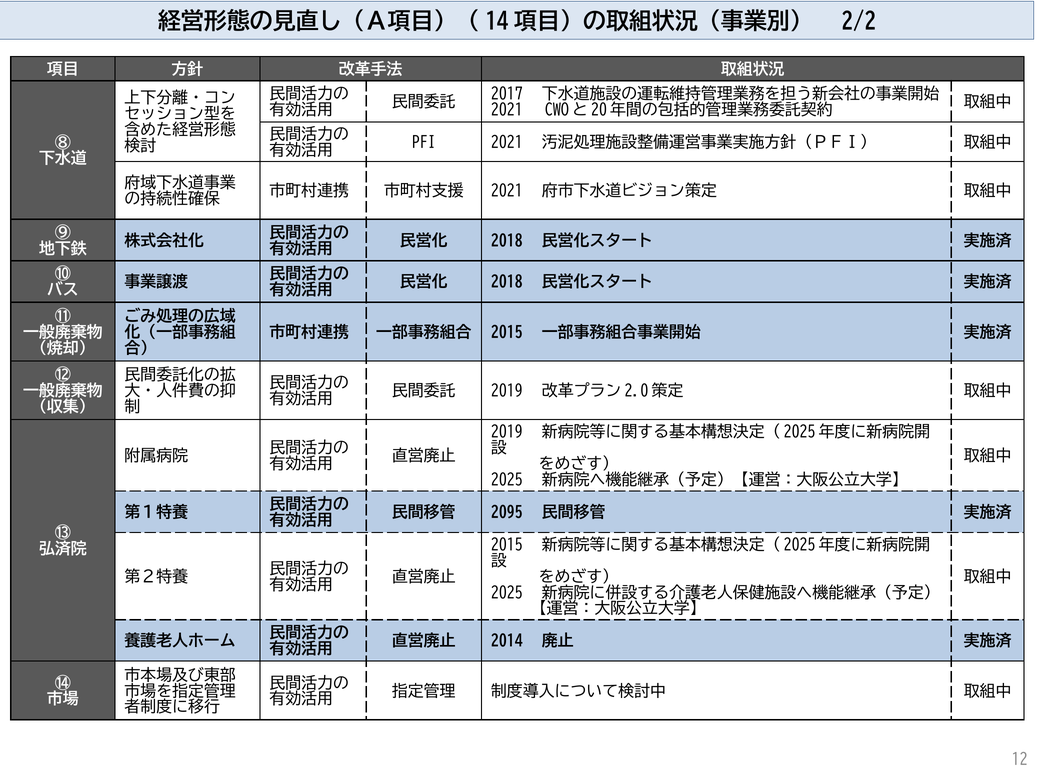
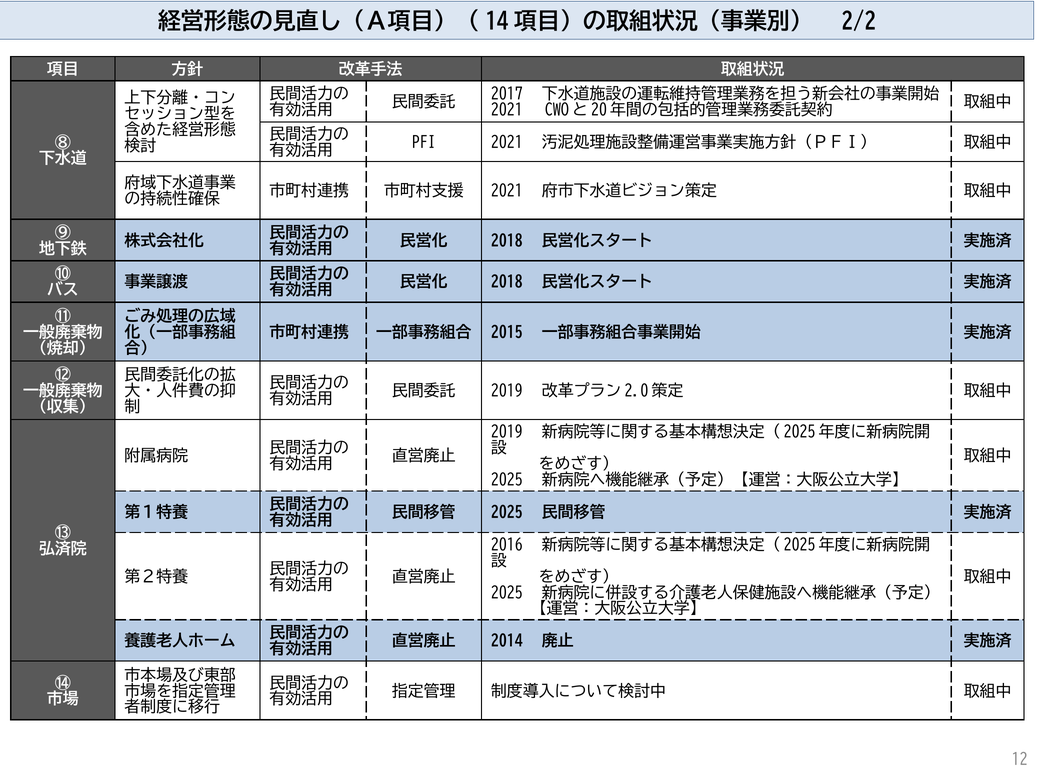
2095 at (507, 512): 2095 -> 2025
2015 at (507, 545): 2015 -> 2016
